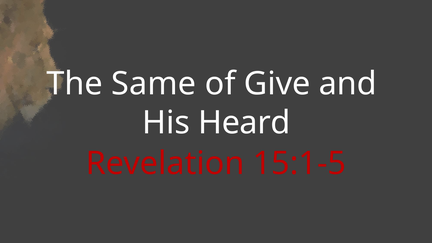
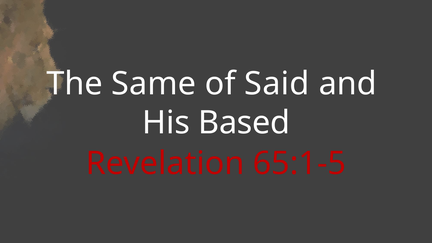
Give: Give -> Said
Heard: Heard -> Based
15:1-5: 15:1-5 -> 65:1-5
